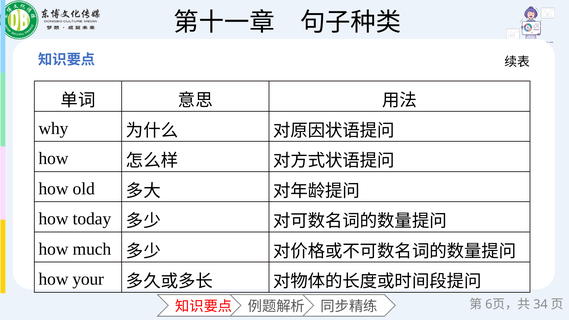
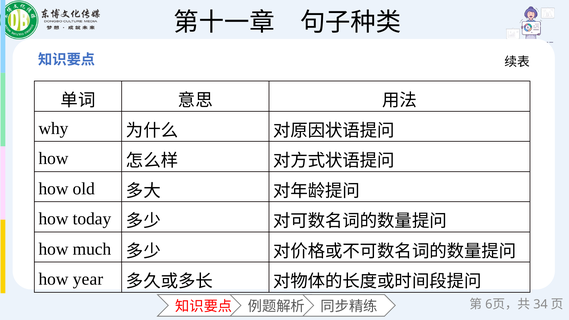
your: your -> year
